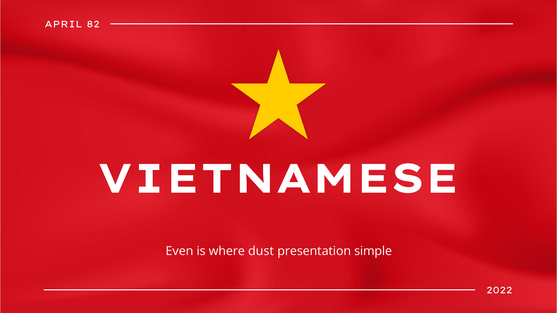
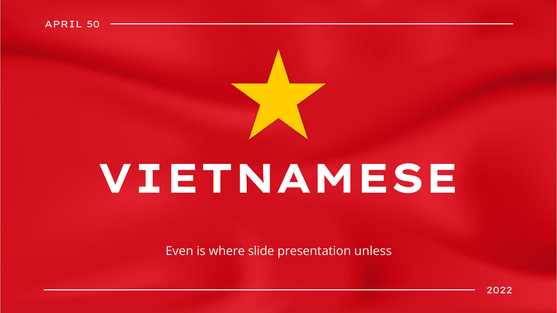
82: 82 -> 50
dust: dust -> slide
simple: simple -> unless
